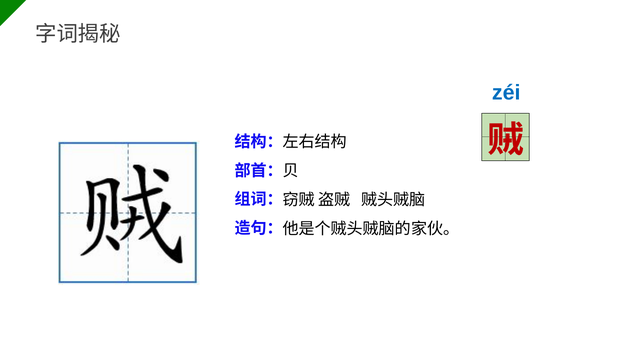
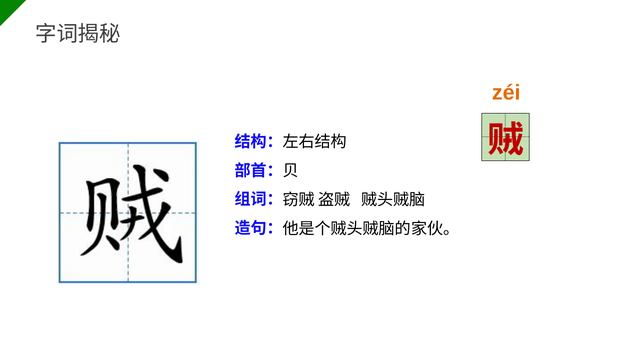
zéi colour: blue -> orange
